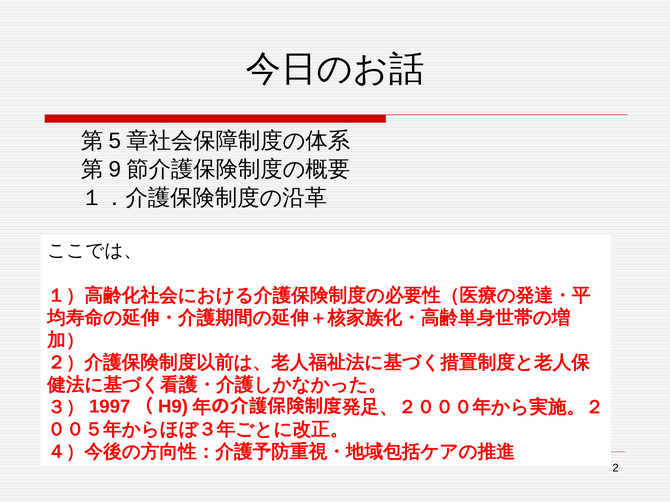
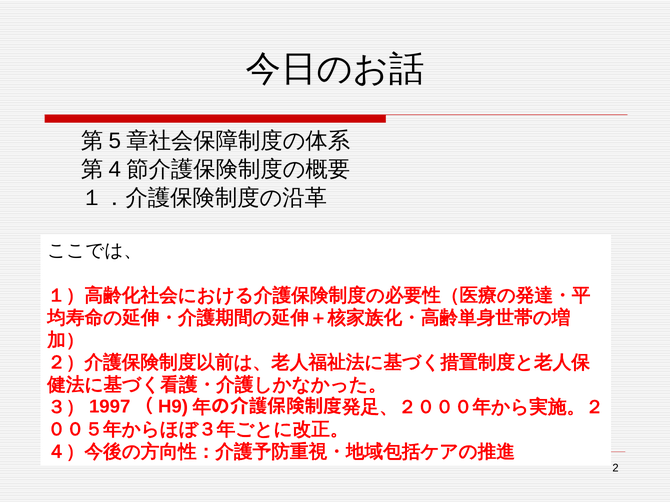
9: 9 -> 4
